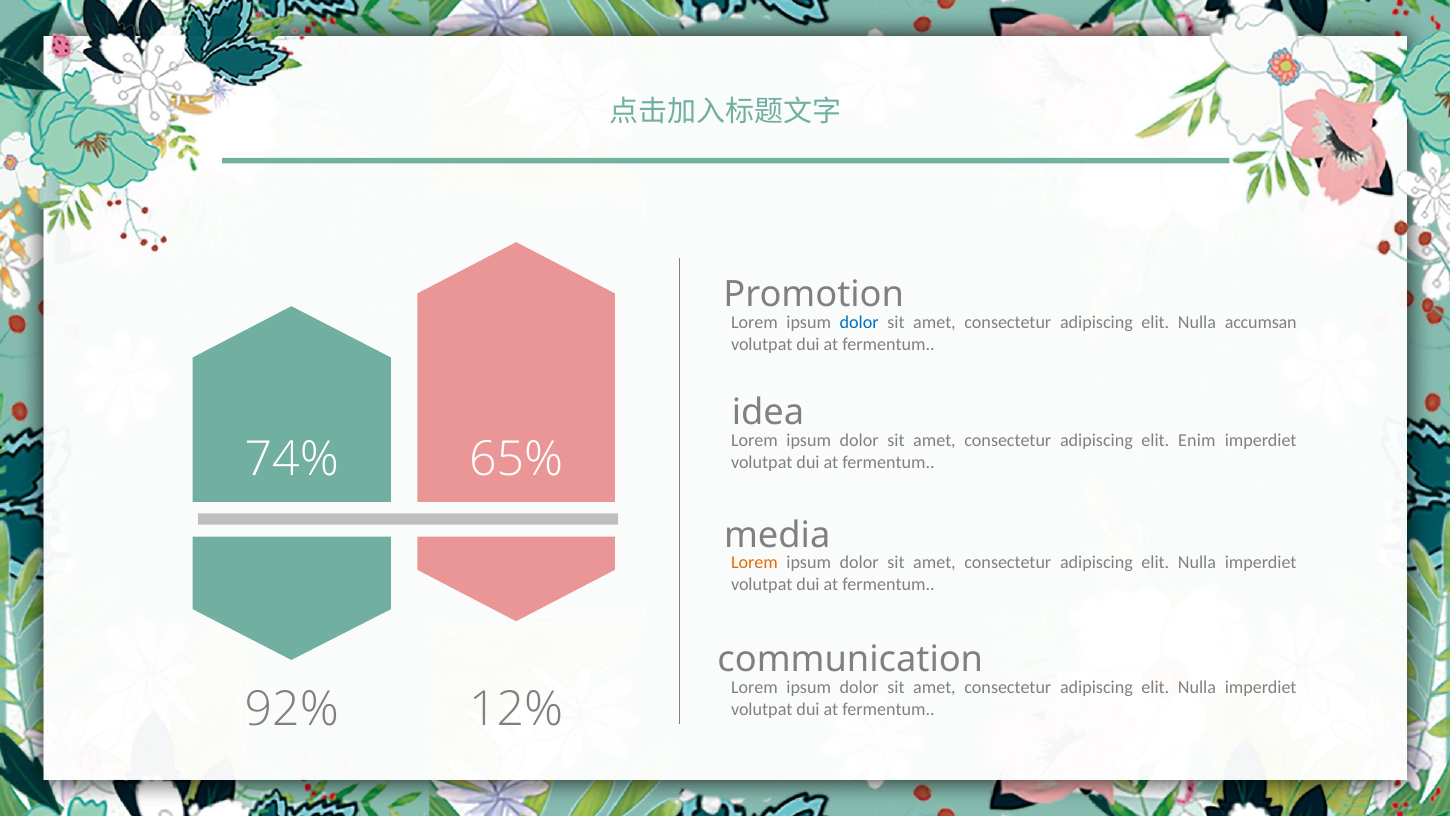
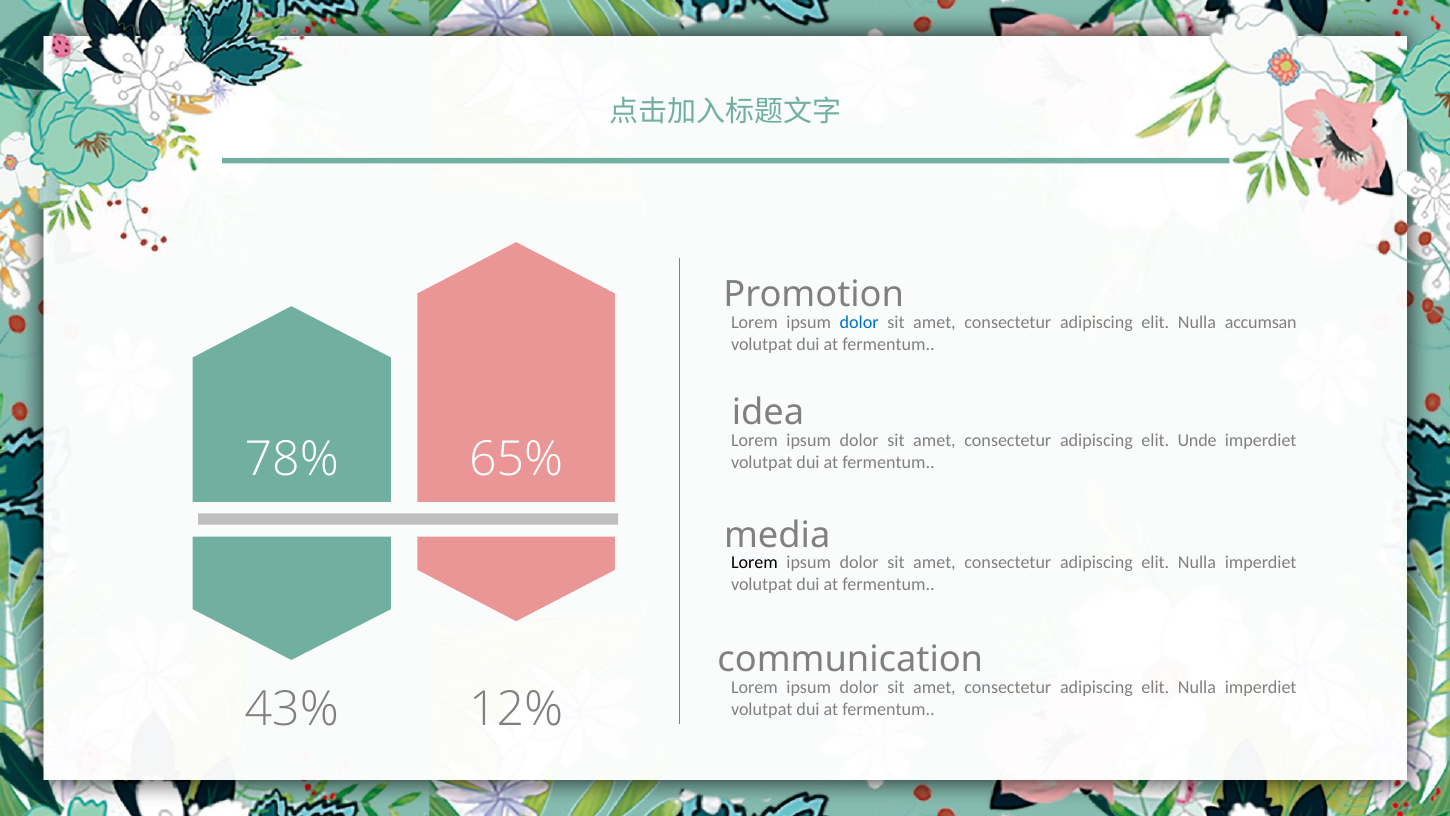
Enim: Enim -> Unde
74%: 74% -> 78%
Lorem at (754, 563) colour: orange -> black
92%: 92% -> 43%
